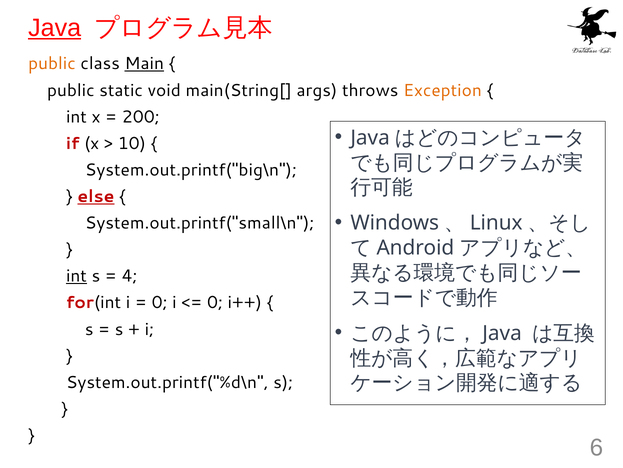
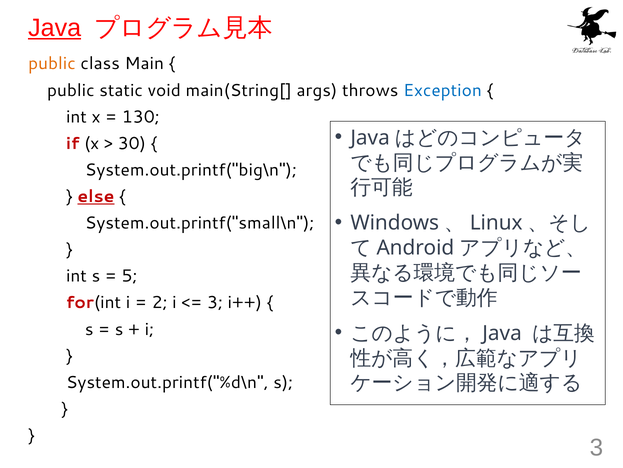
Main underline: present -> none
Exception colour: orange -> blue
200: 200 -> 130
10: 10 -> 30
int at (76, 276) underline: present -> none
4: 4 -> 5
0 at (160, 302): 0 -> 2
0 at (215, 302): 0 -> 3
6 at (596, 447): 6 -> 3
